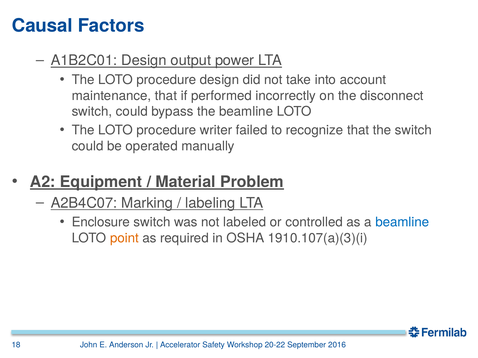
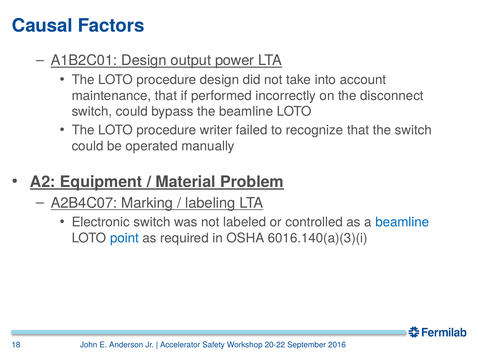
Enclosure: Enclosure -> Electronic
point colour: orange -> blue
1910.107(a)(3)(i: 1910.107(a)(3)(i -> 6016.140(a)(3)(i
